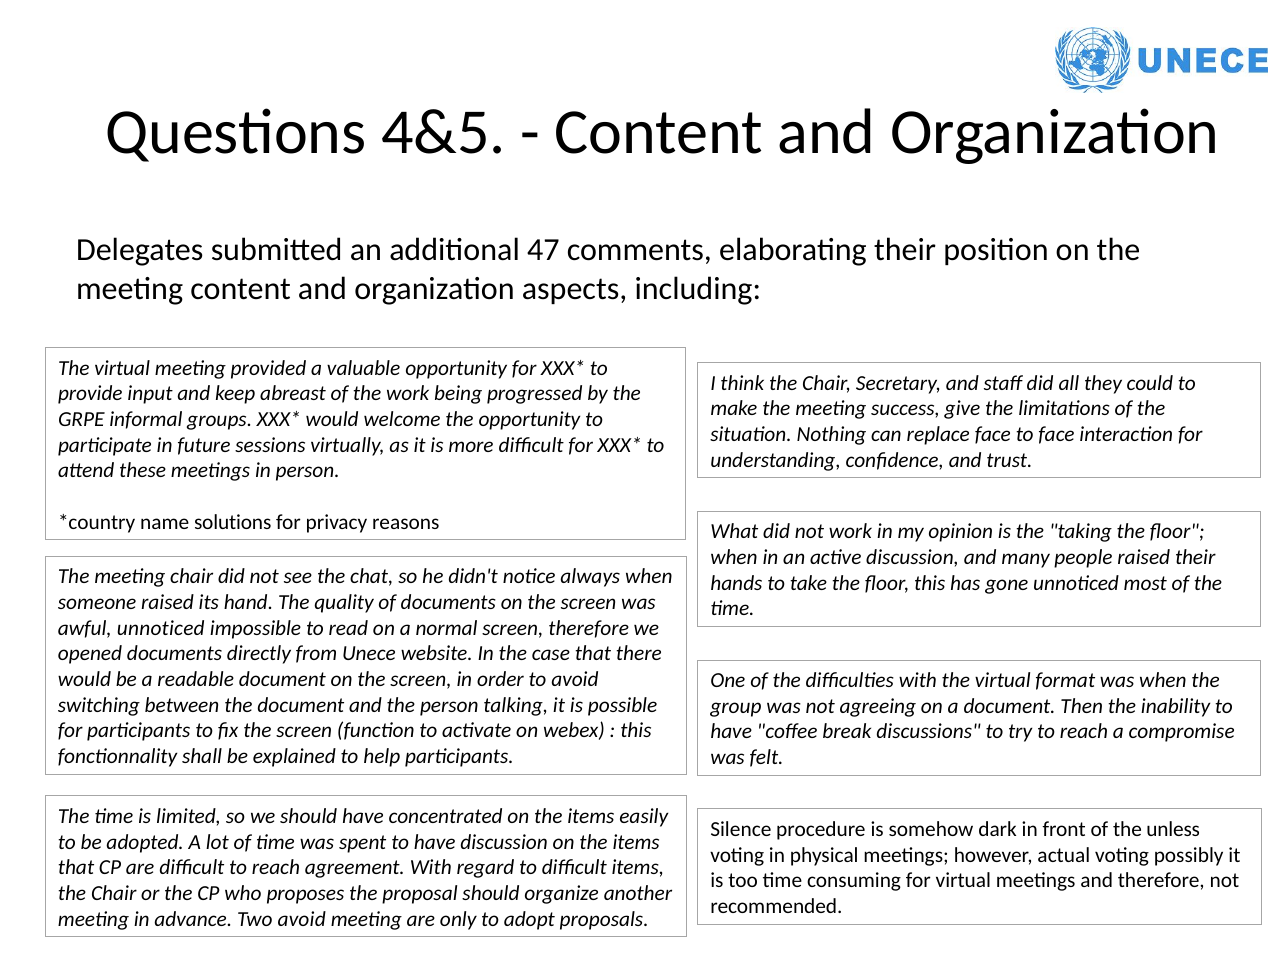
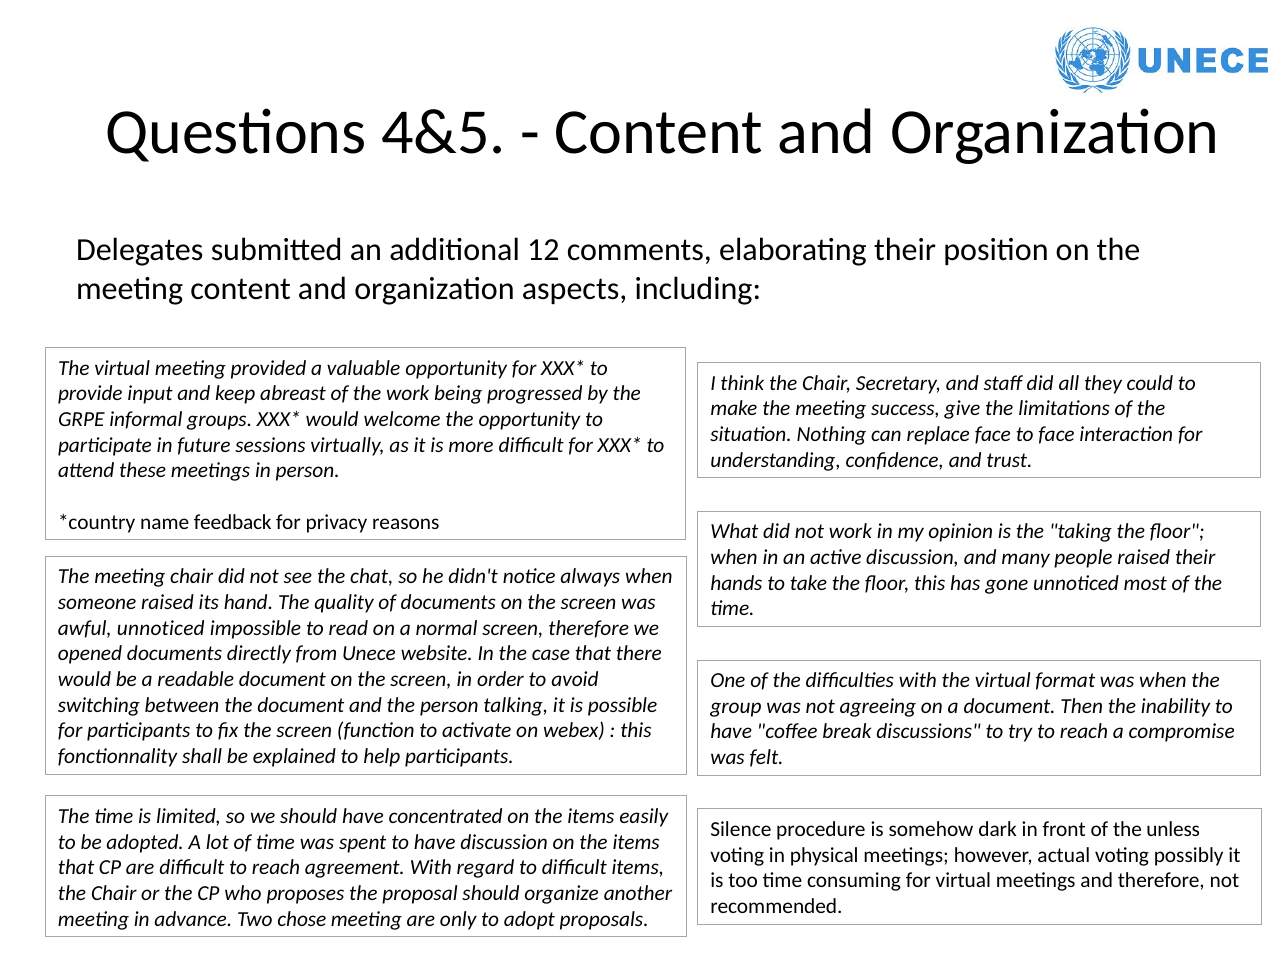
47: 47 -> 12
solutions: solutions -> feedback
Two avoid: avoid -> chose
